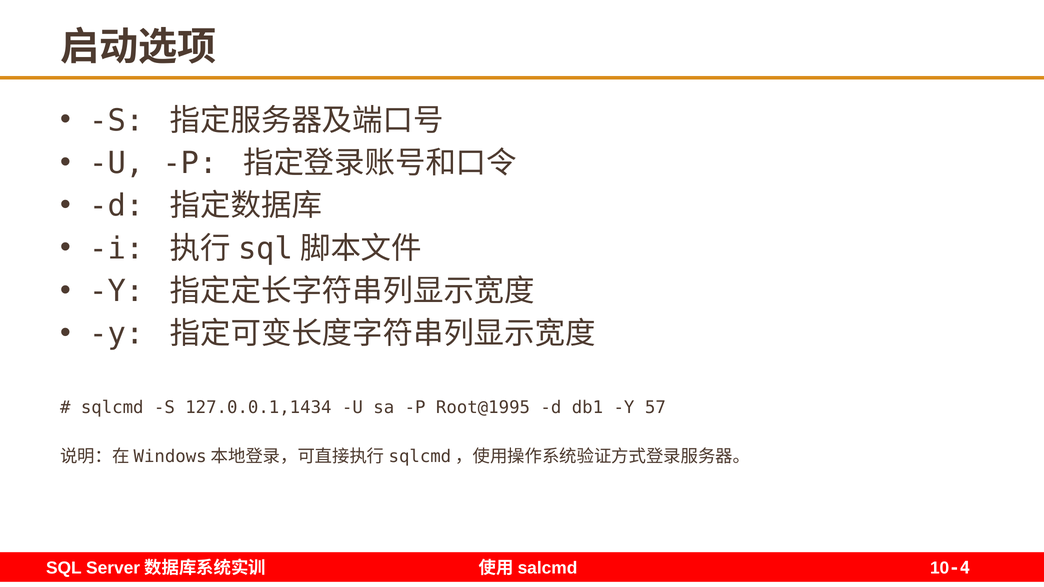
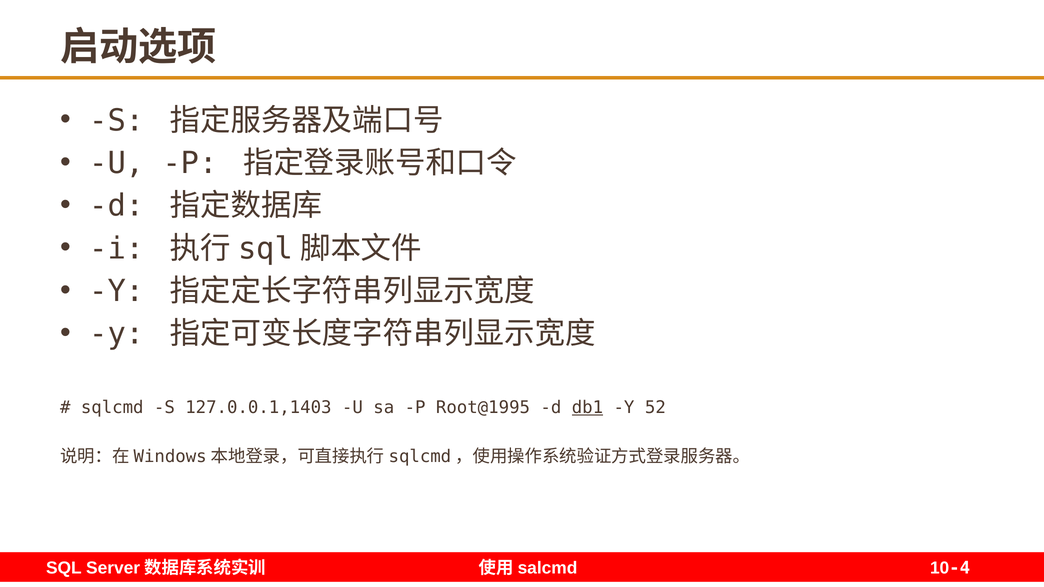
127.0.0.1,1434: 127.0.0.1,1434 -> 127.0.0.1,1403
db1 underline: none -> present
57: 57 -> 52
